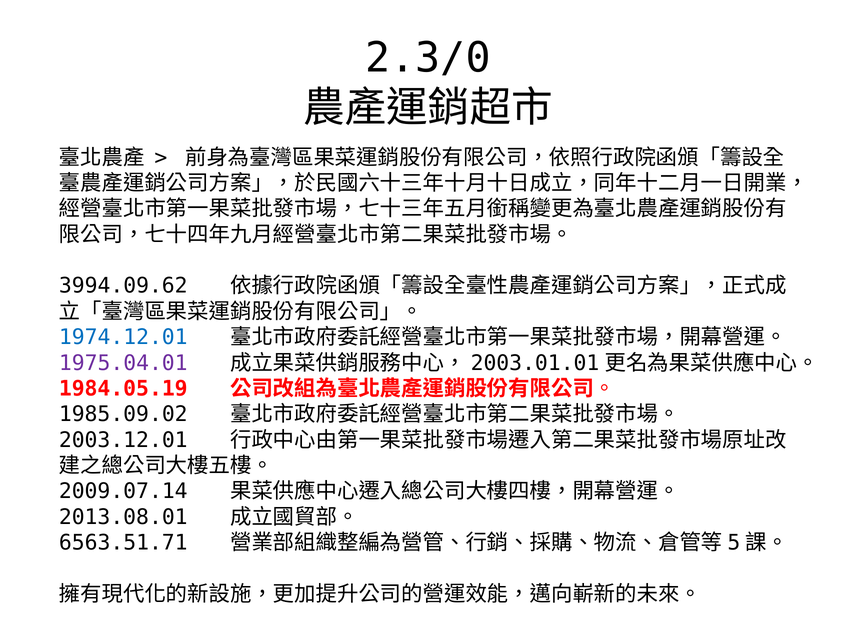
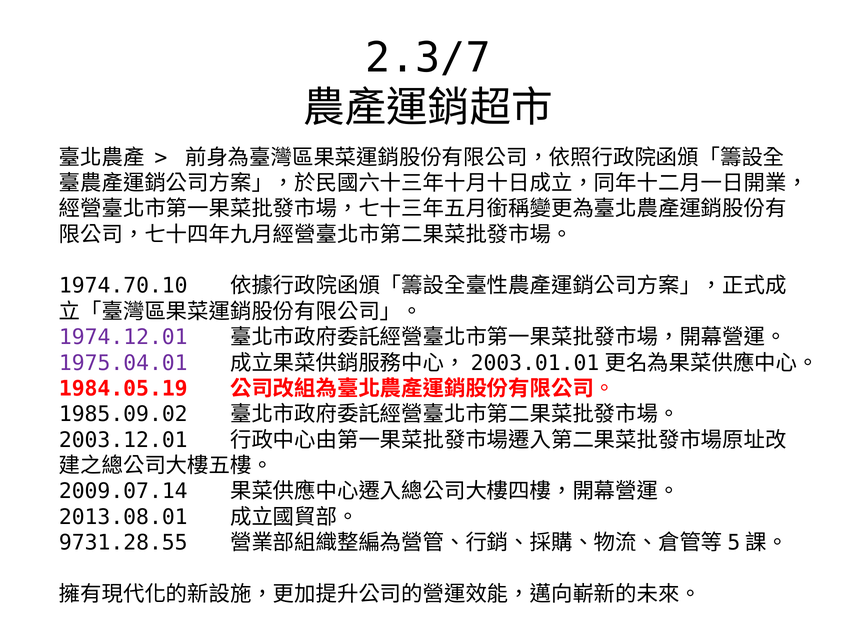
2.3/0: 2.3/0 -> 2.3/7
3994.09.62: 3994.09.62 -> 1974.70.10
1974.12.01 colour: blue -> purple
6563.51.71: 6563.51.71 -> 9731.28.55
